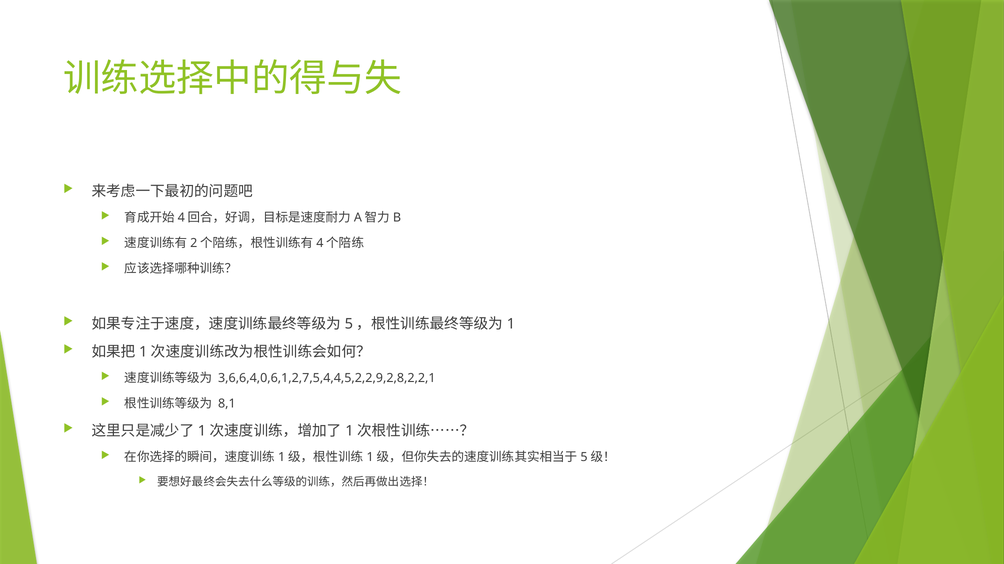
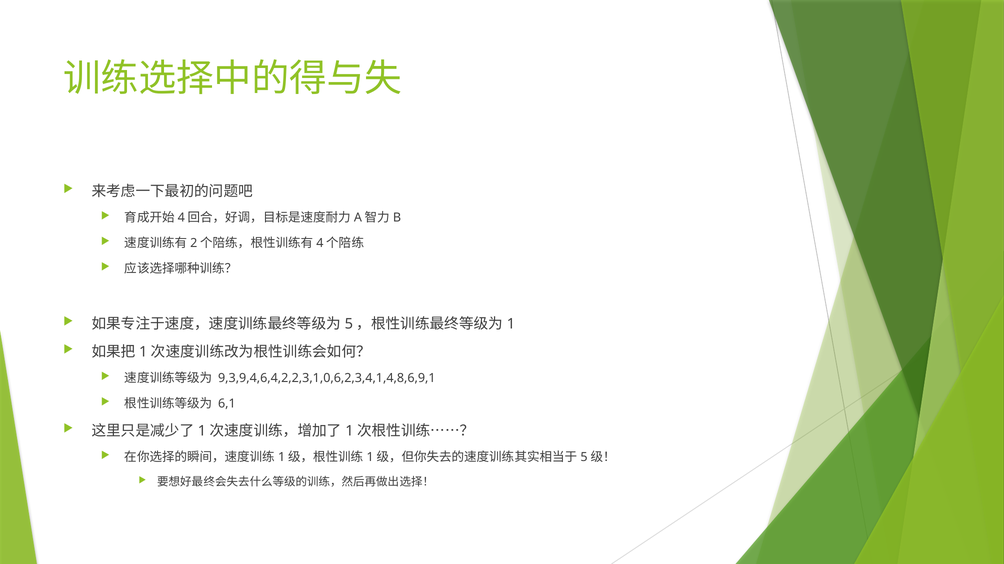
3,6,6,4,0,6,1,2,7,5,4,4,5,2,2,9,2,8,2,2,1: 3,6,6,4,0,6,1,2,7,5,4,4,5,2,2,9,2,8,2,2,1 -> 9,3,9,4,6,4,2,2,3,1,0,6,2,3,4,1,4,8,6,9,1
8,1: 8,1 -> 6,1
